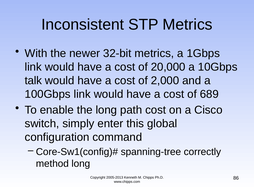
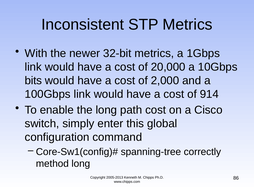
talk: talk -> bits
689: 689 -> 914
